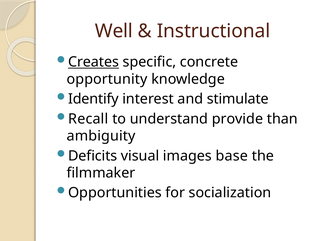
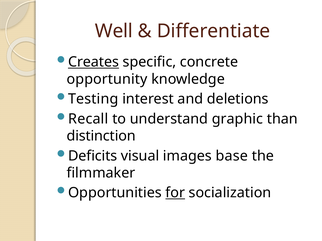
Instructional: Instructional -> Differentiate
Identify: Identify -> Testing
stimulate: stimulate -> deletions
provide: provide -> graphic
ambiguity: ambiguity -> distinction
for underline: none -> present
